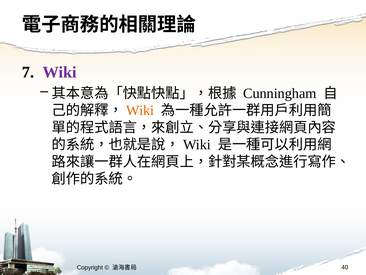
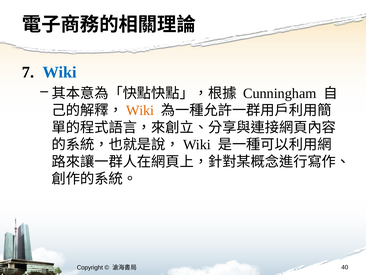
Wiki at (60, 72) colour: purple -> blue
